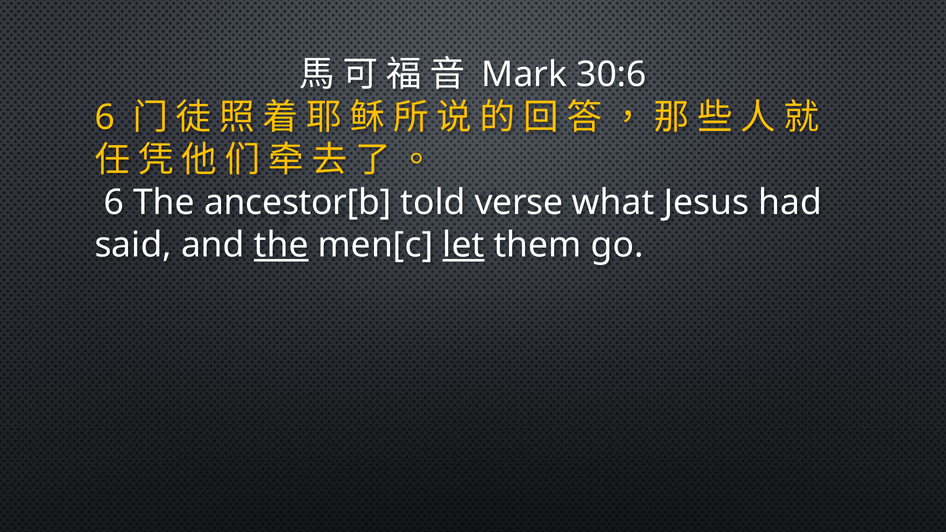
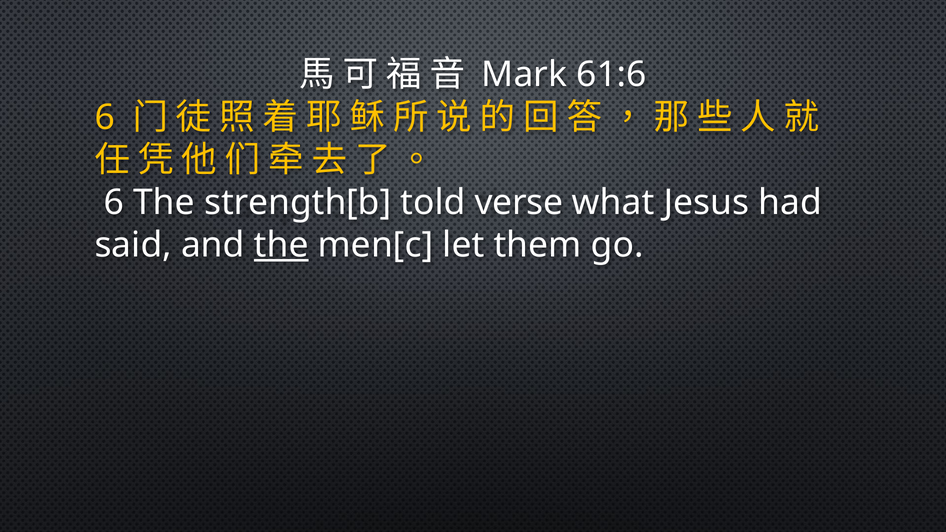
30:6: 30:6 -> 61:6
ancestor[b: ancestor[b -> strength[b
let underline: present -> none
